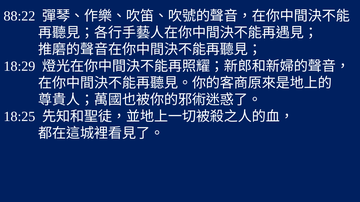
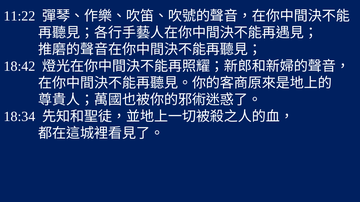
88:22: 88:22 -> 11:22
18:29: 18:29 -> 18:42
18:25: 18:25 -> 18:34
